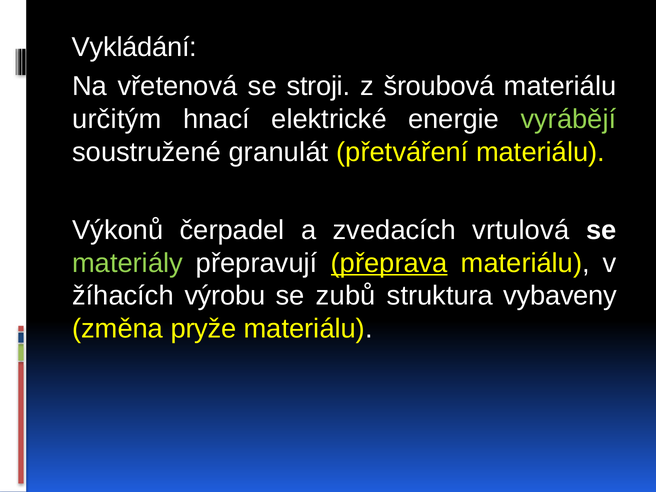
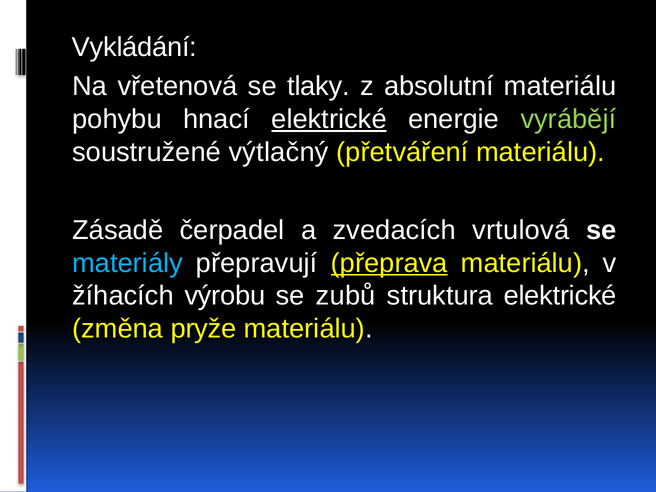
stroji: stroji -> tlaky
šroubová: šroubová -> absolutní
určitým: určitým -> pohybu
elektrické at (329, 119) underline: none -> present
granulát: granulát -> výtlačný
Výkonů: Výkonů -> Zásadě
materiály colour: light green -> light blue
struktura vybaveny: vybaveny -> elektrické
